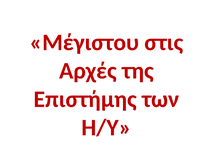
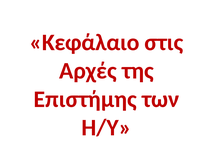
Μέγιστου: Μέγιστου -> Κεφάλαιο
